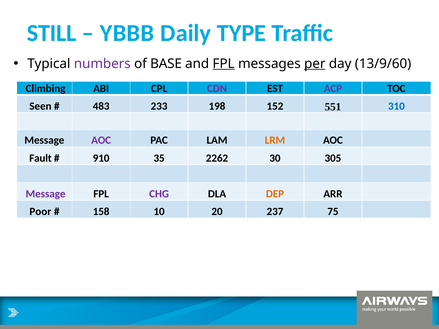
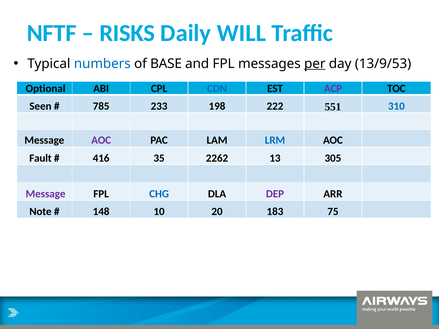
STILL: STILL -> NFTF
YBBB: YBBB -> RISKS
TYPE: TYPE -> WILL
numbers colour: purple -> blue
FPL at (224, 64) underline: present -> none
13/9/60: 13/9/60 -> 13/9/53
Climbing: Climbing -> Optional
CDN colour: purple -> blue
483: 483 -> 785
152: 152 -> 222
LRM colour: orange -> blue
910: 910 -> 416
30: 30 -> 13
CHG colour: purple -> blue
DEP colour: orange -> purple
Poor: Poor -> Note
158: 158 -> 148
237: 237 -> 183
